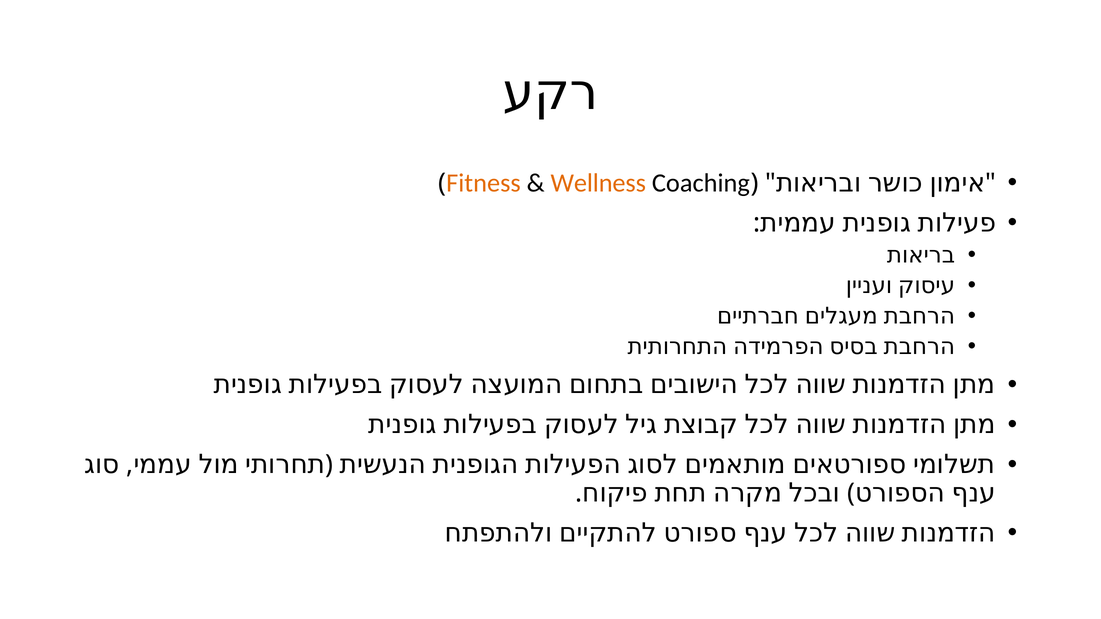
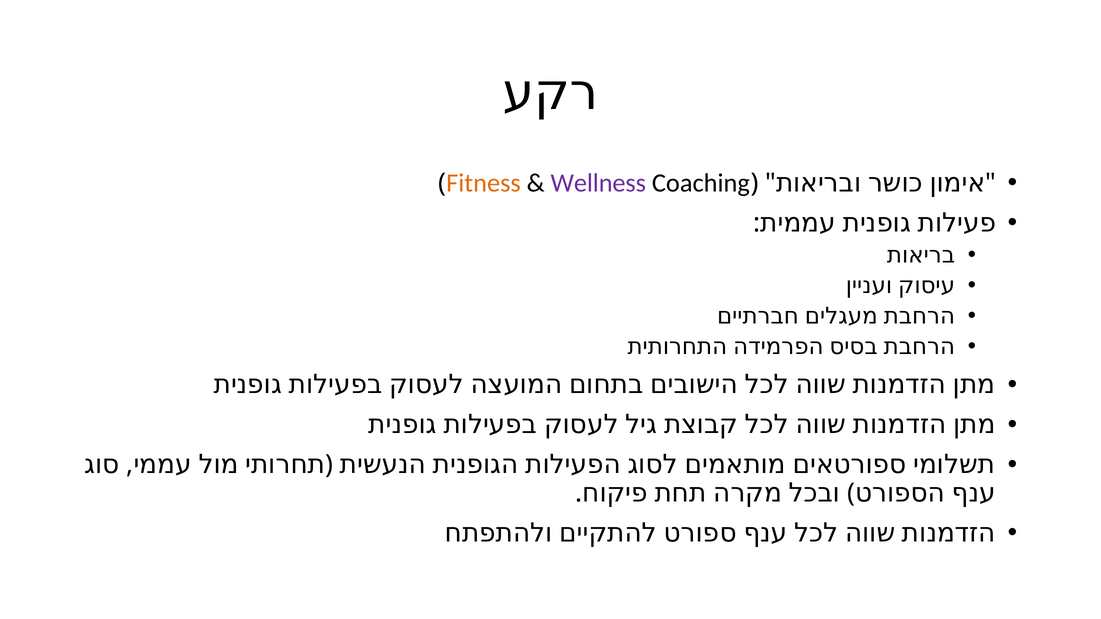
Wellness colour: orange -> purple
